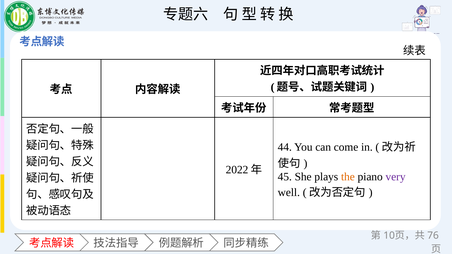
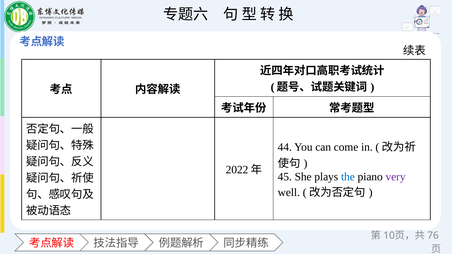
the colour: orange -> blue
